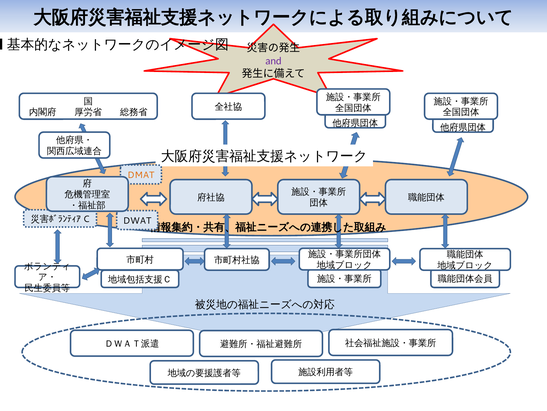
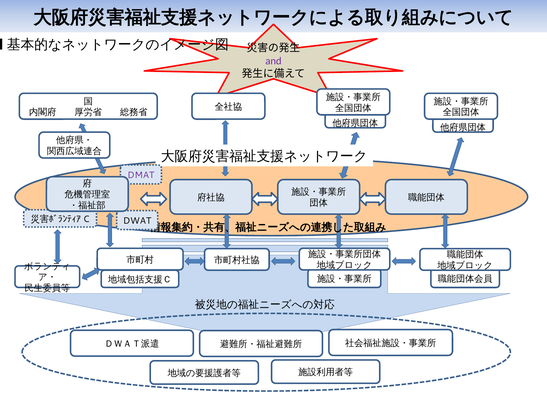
DMAT colour: orange -> purple
